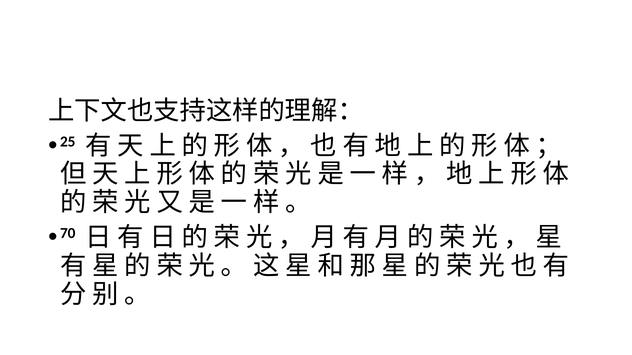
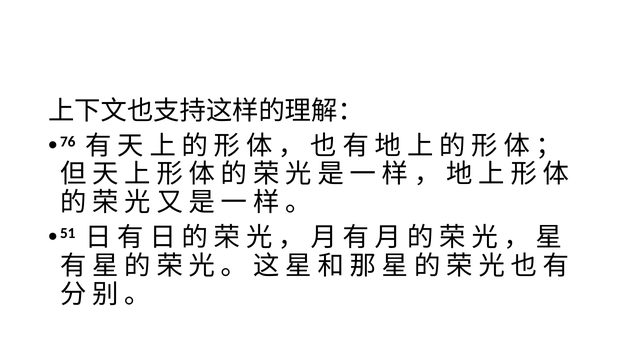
25: 25 -> 76
70: 70 -> 51
